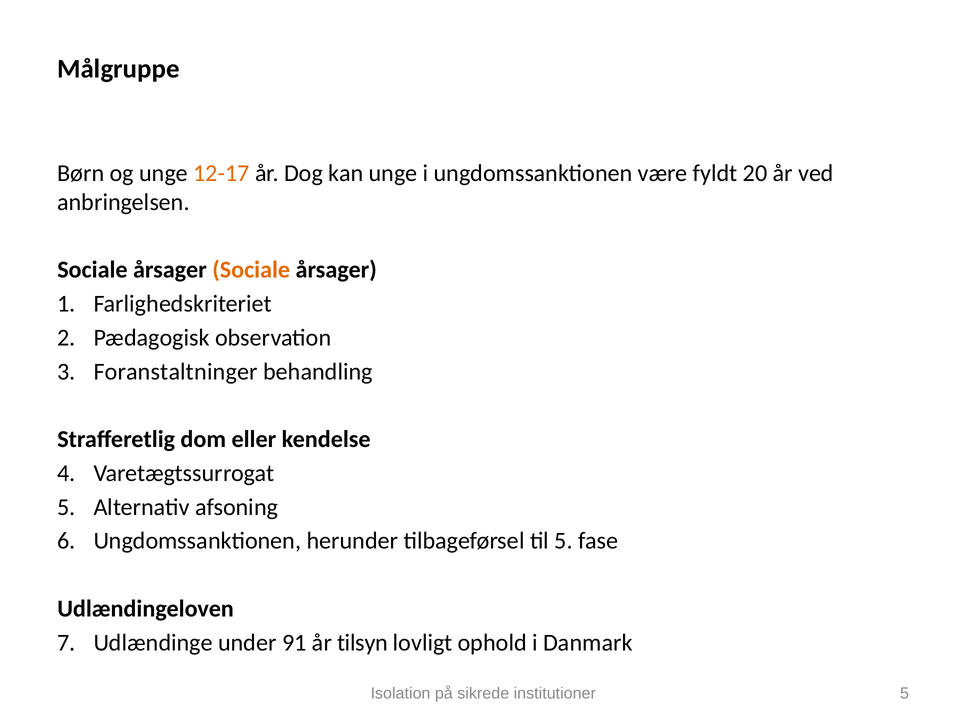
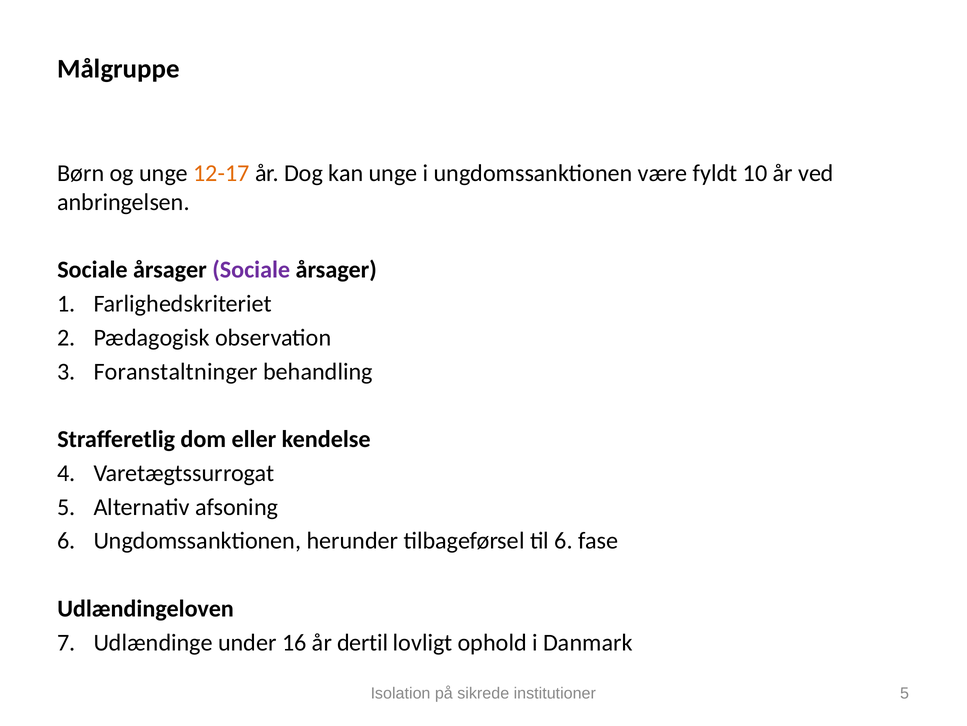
20: 20 -> 10
Sociale at (251, 270) colour: orange -> purple
til 5: 5 -> 6
91: 91 -> 16
tilsyn: tilsyn -> dertil
